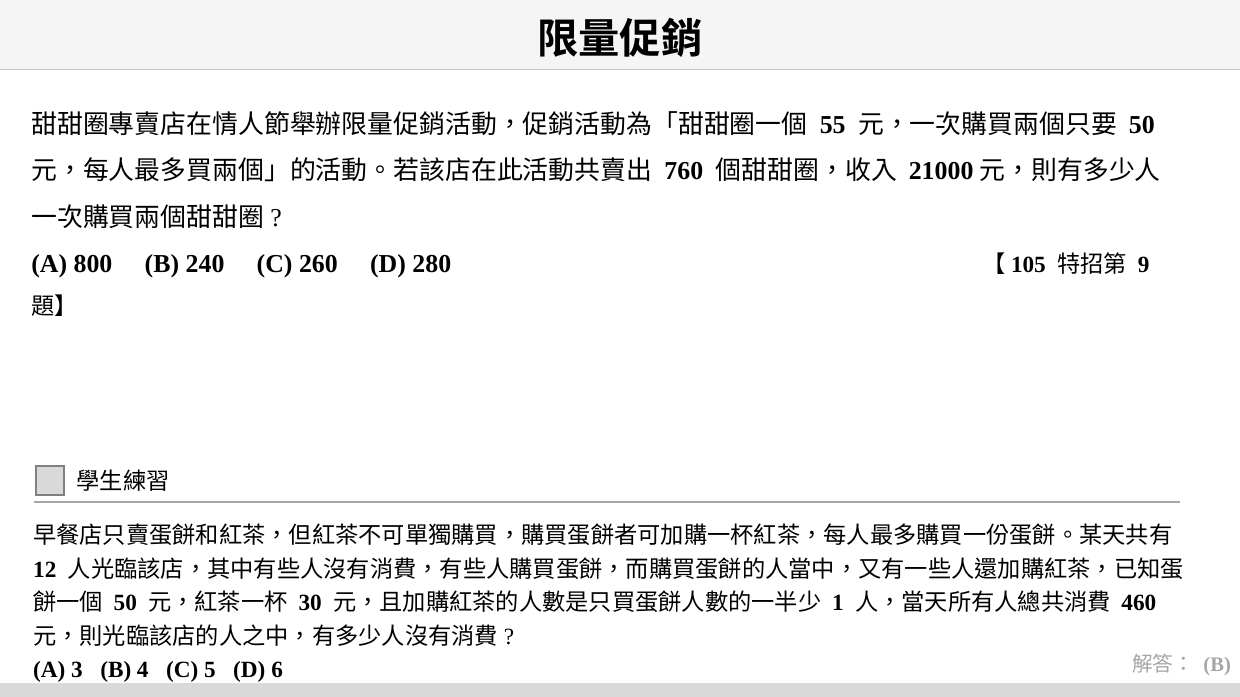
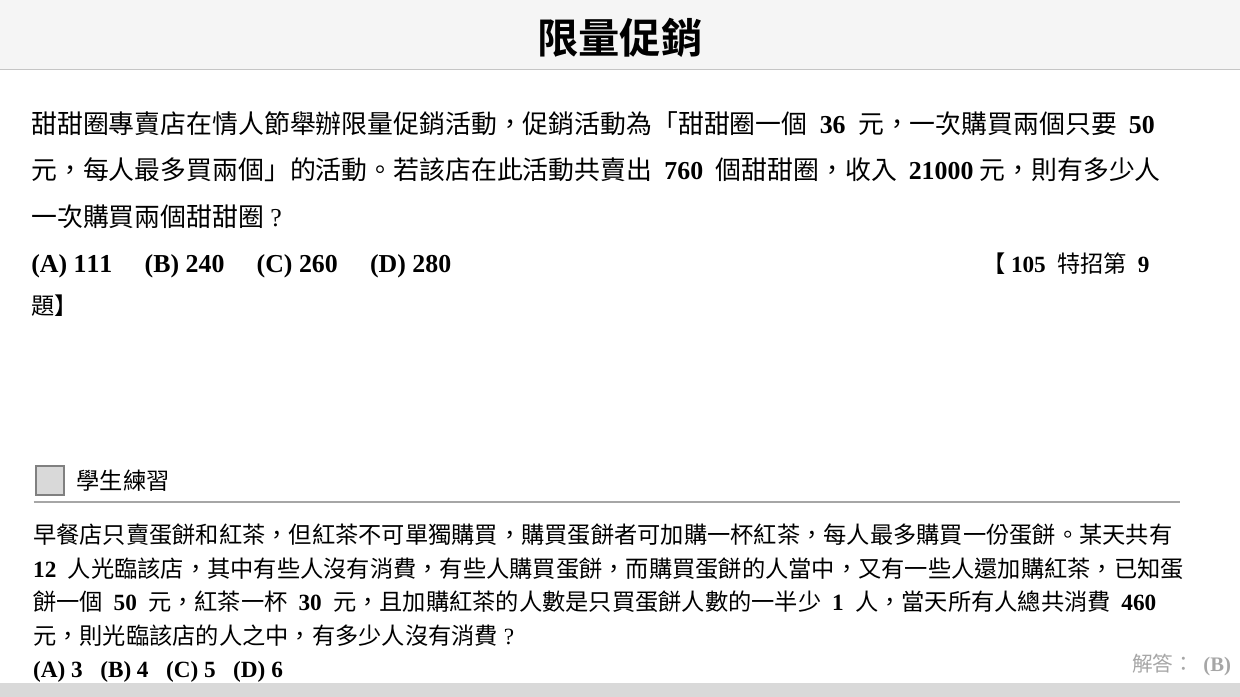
55: 55 -> 36
800: 800 -> 111
